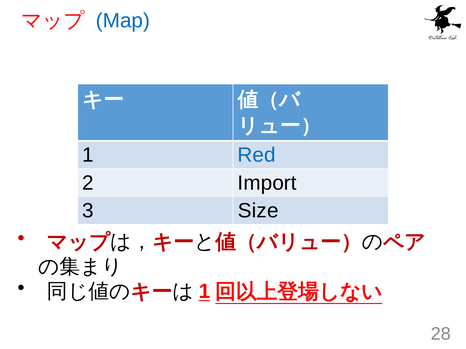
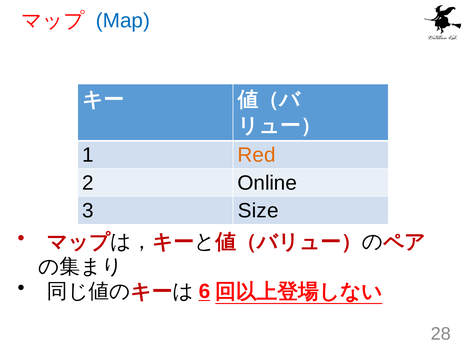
Red colour: blue -> orange
Import: Import -> Online
1 at (204, 292): 1 -> 6
